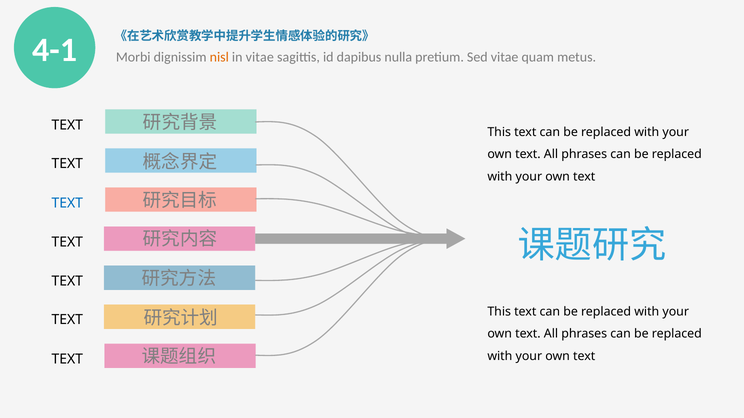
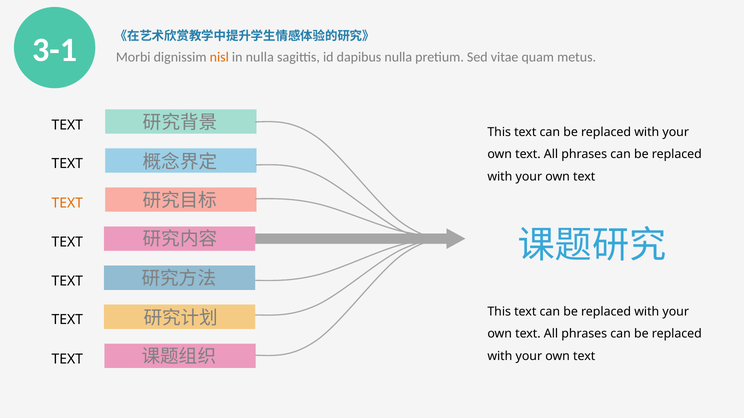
4-1: 4-1 -> 3-1
in vitae: vitae -> nulla
TEXT at (67, 203) colour: blue -> orange
